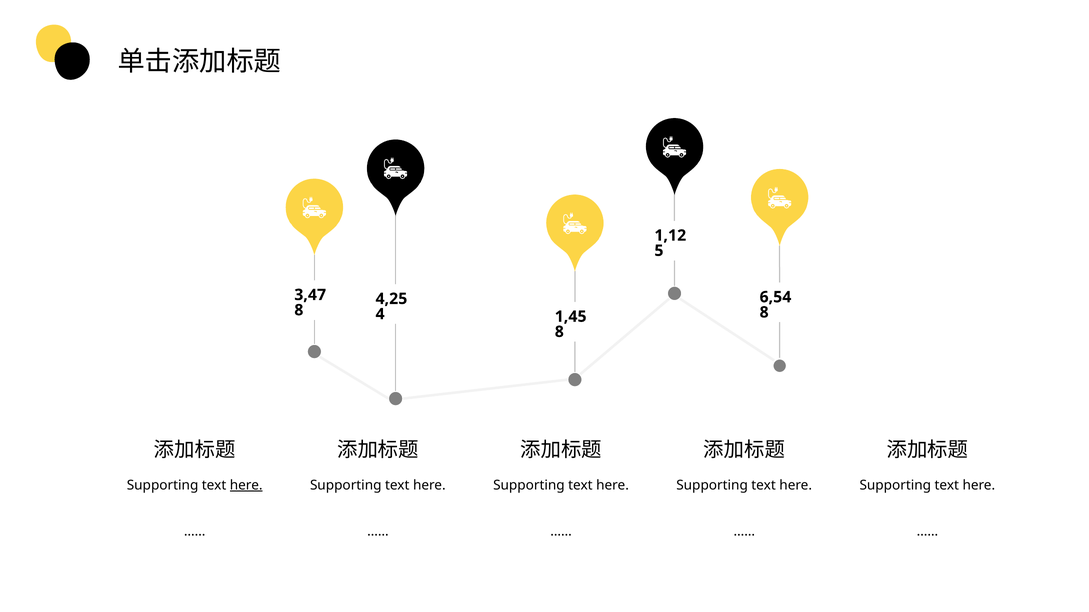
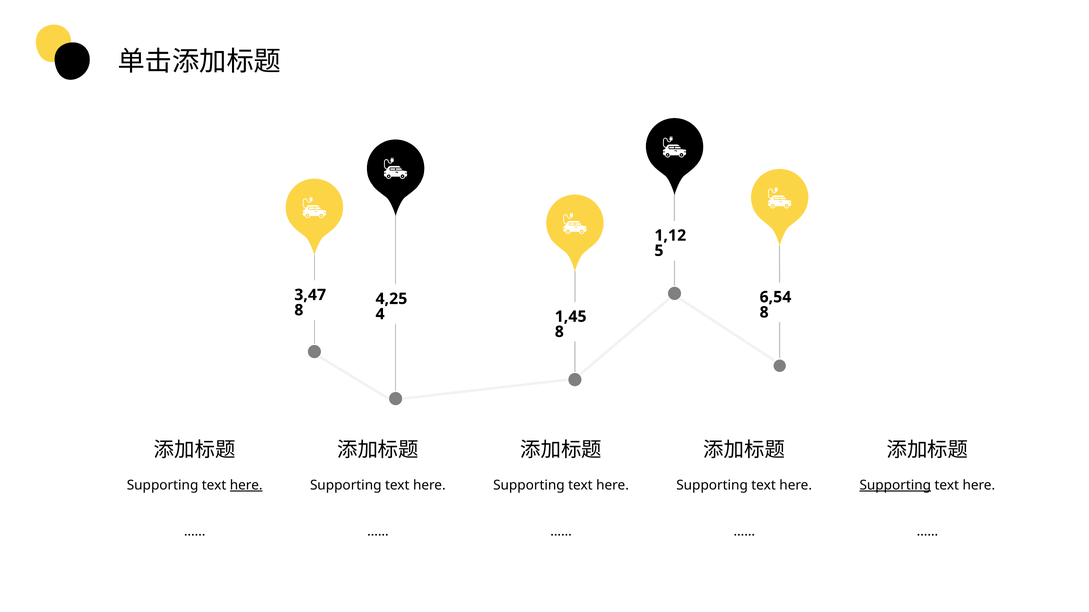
Supporting at (895, 485) underline: none -> present
